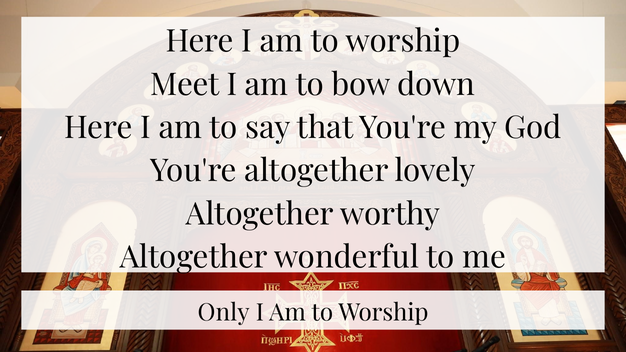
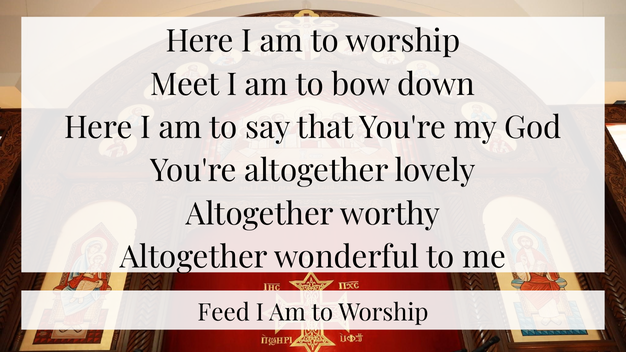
Only: Only -> Feed
